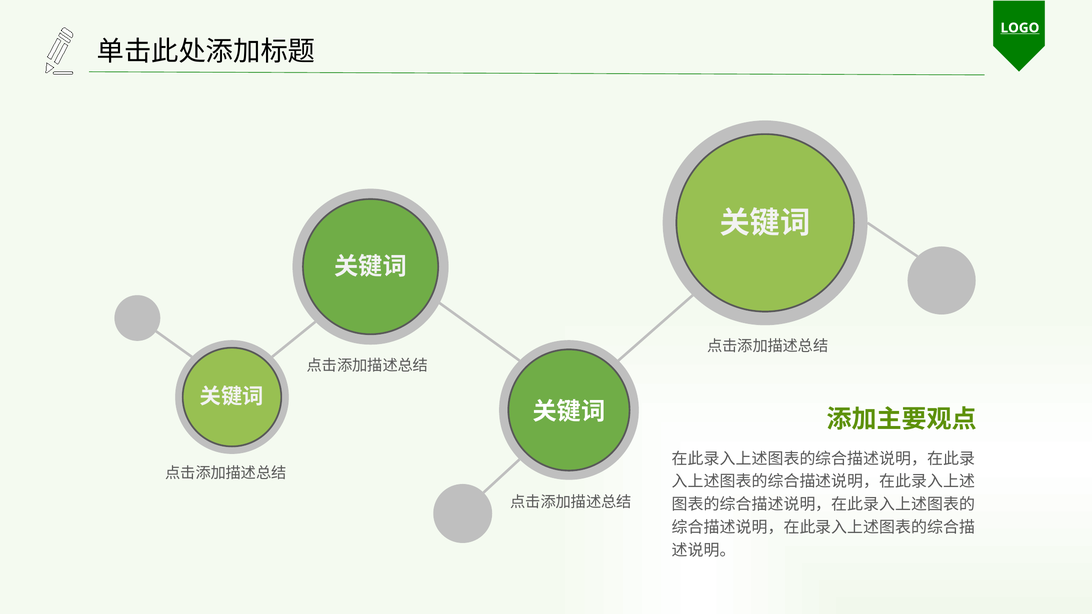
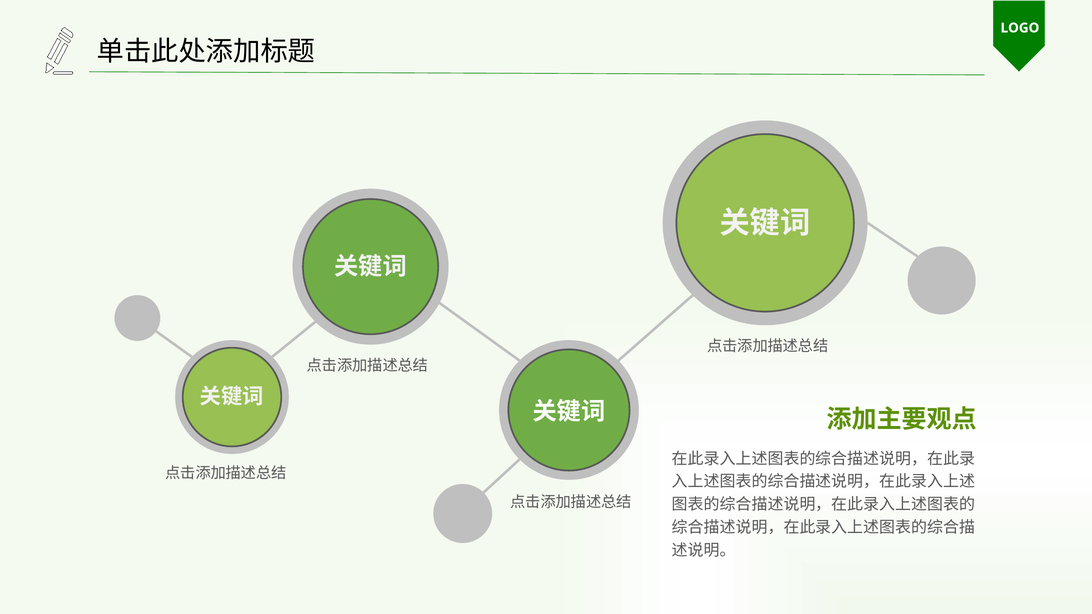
LOGO underline: present -> none
